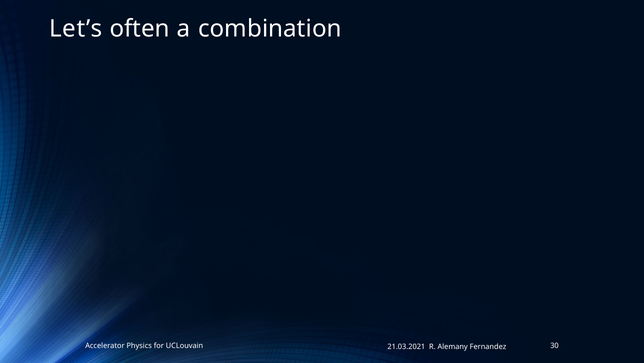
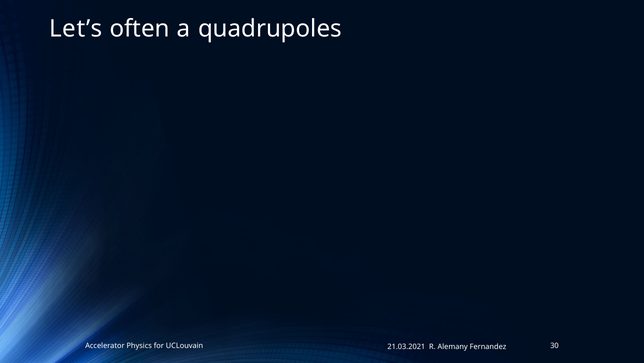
combination: combination -> quadrupoles
